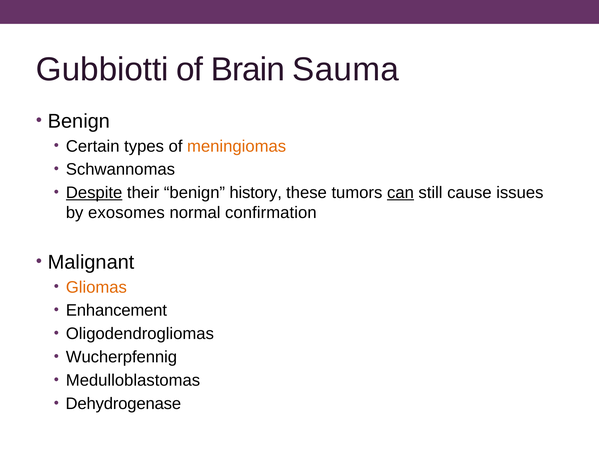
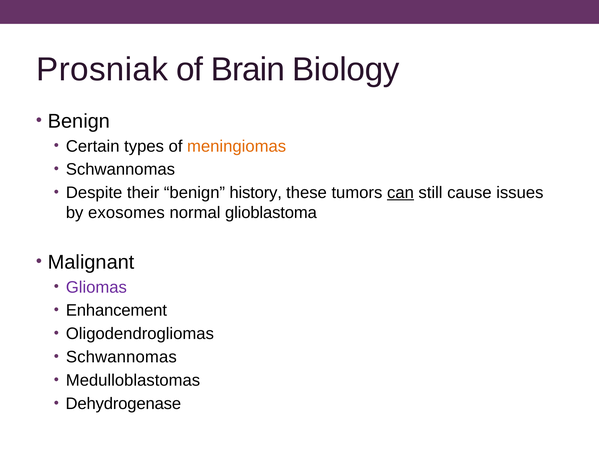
Gubbiotti: Gubbiotti -> Prosniak
Sauma: Sauma -> Biology
Despite underline: present -> none
confirmation: confirmation -> glioblastoma
Gliomas colour: orange -> purple
Wucherpfennig at (121, 357): Wucherpfennig -> Schwannomas
